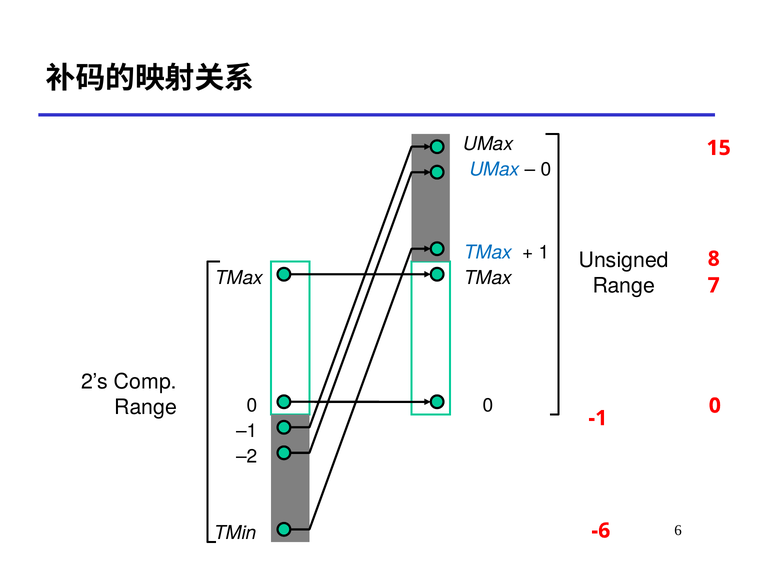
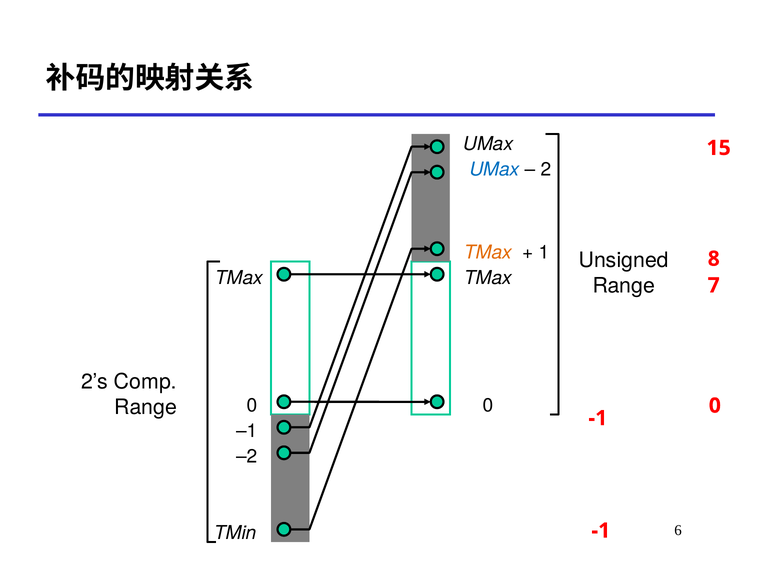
0 at (546, 170): 0 -> 2
TMax at (488, 253) colour: blue -> orange
-6 at (601, 531): -6 -> -1
